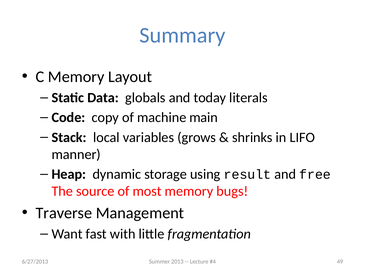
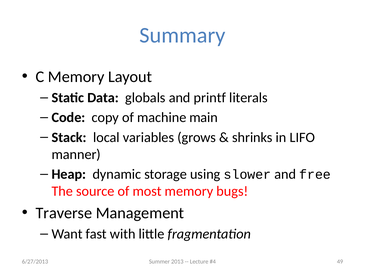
today: today -> printf
result: result -> slower
